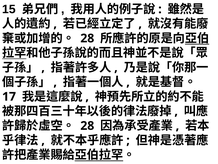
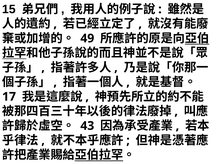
28 at (87, 38): 28 -> 49
28 at (87, 125): 28 -> 43
